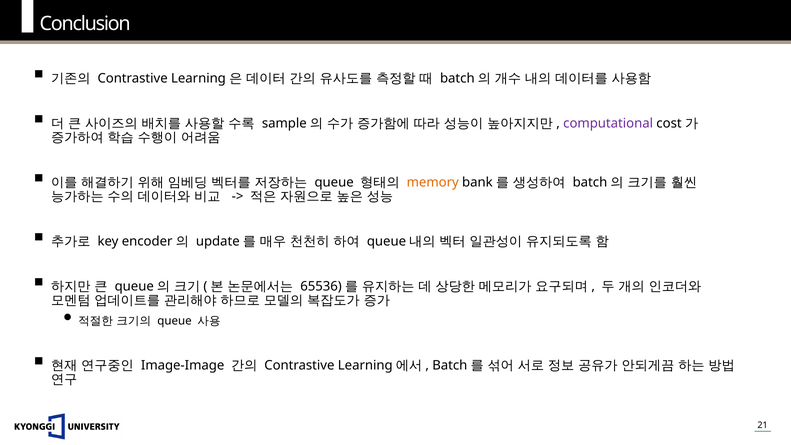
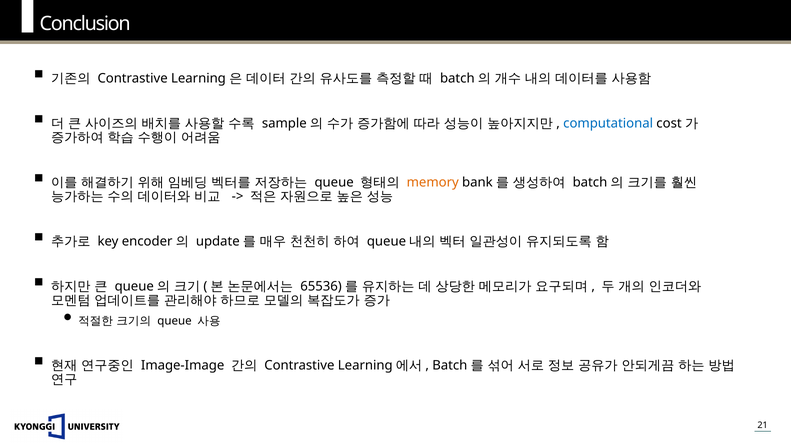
computational colour: purple -> blue
